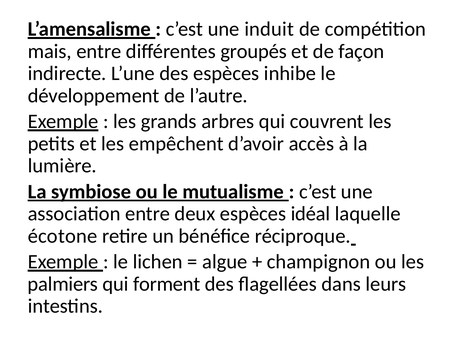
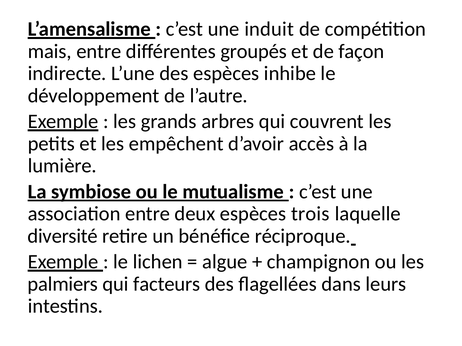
idéal: idéal -> trois
écotone: écotone -> diversité
forment: forment -> facteurs
